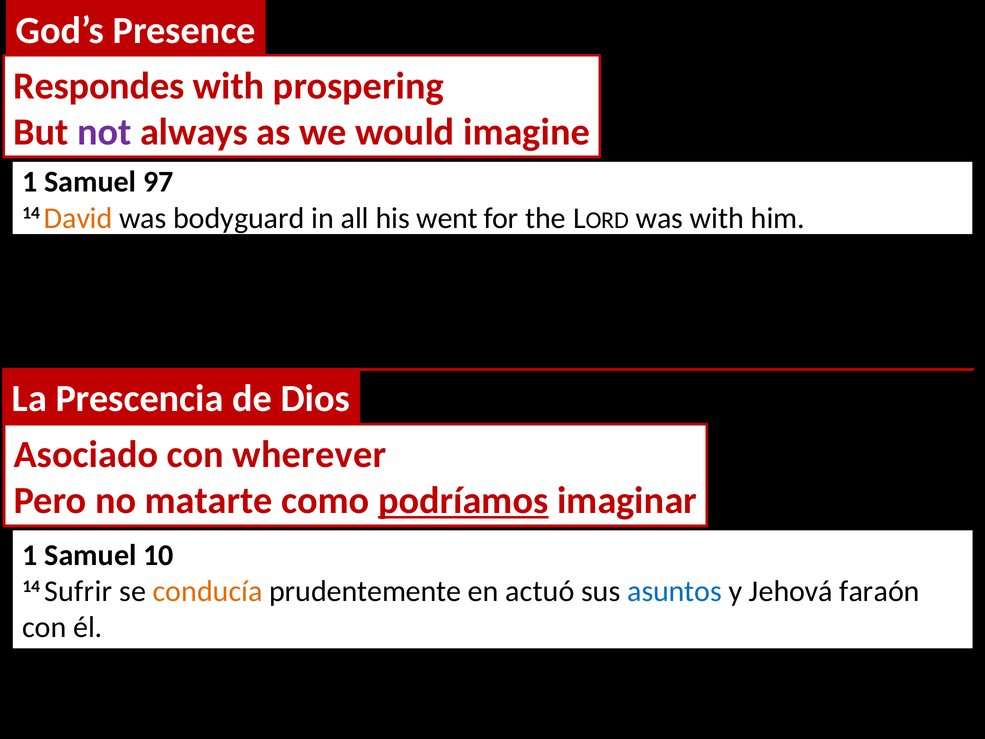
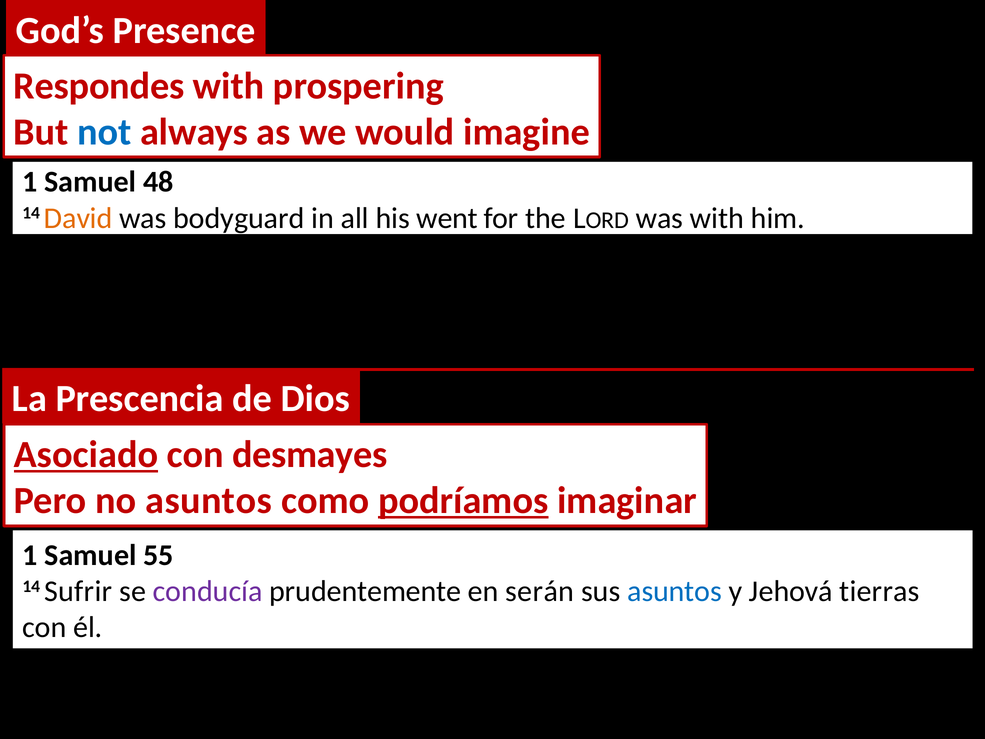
not colour: purple -> blue
97: 97 -> 48
Asociado underline: none -> present
wherever: wherever -> desmayes
no matarte: matarte -> asuntos
10: 10 -> 55
conducía colour: orange -> purple
actuó: actuó -> serán
faraón: faraón -> tierras
